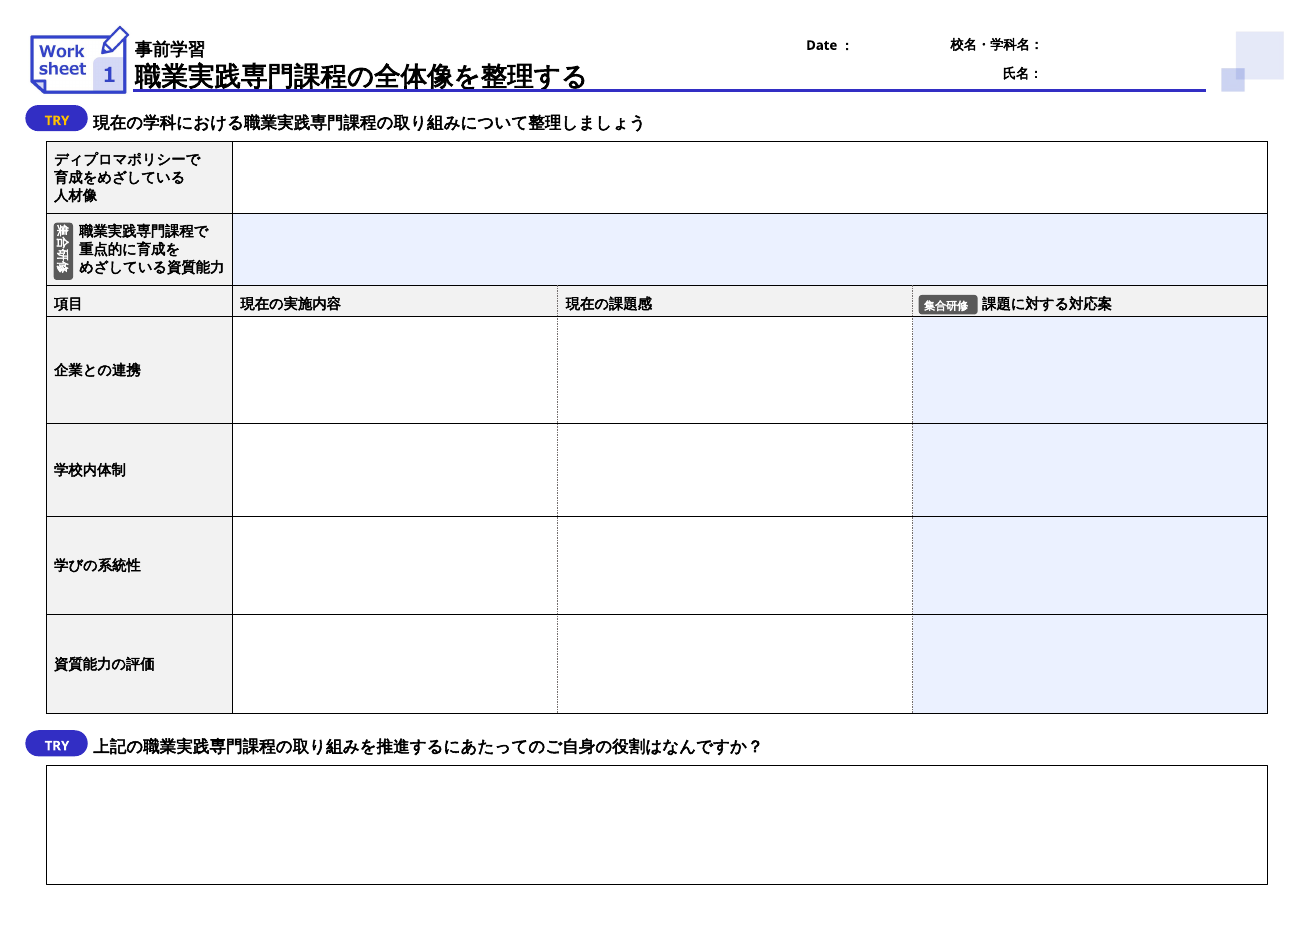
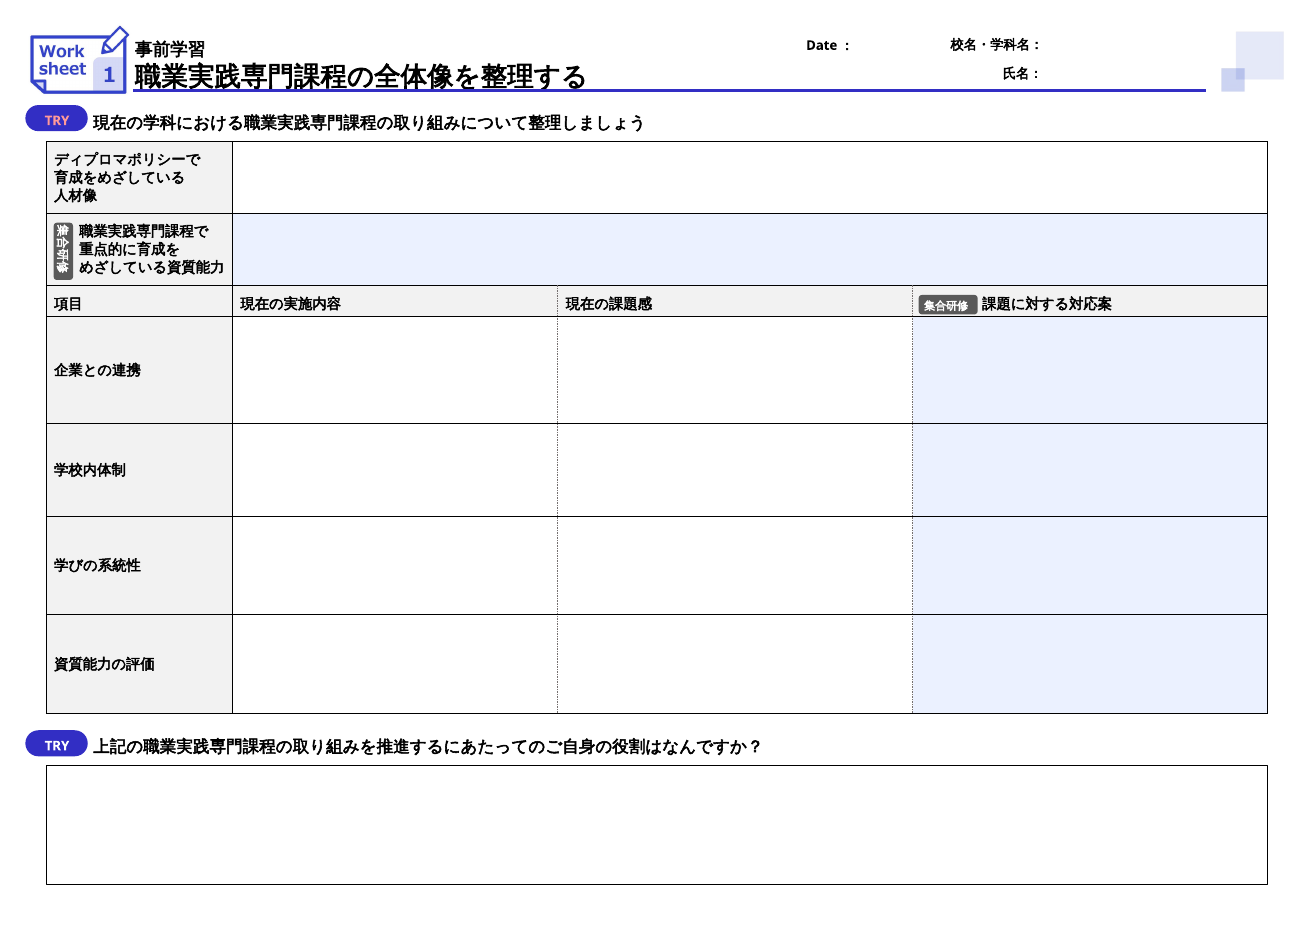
TRY at (57, 121) colour: yellow -> pink
